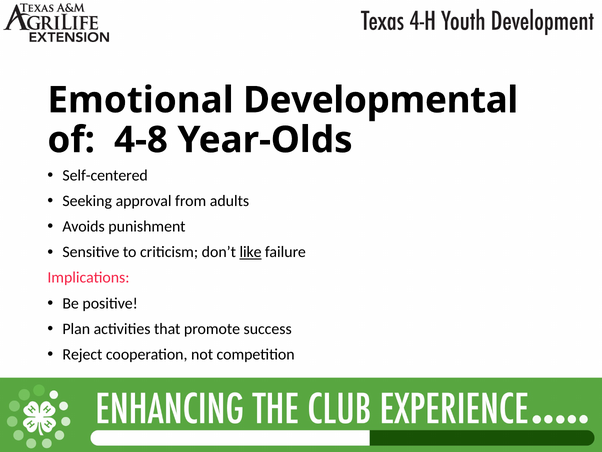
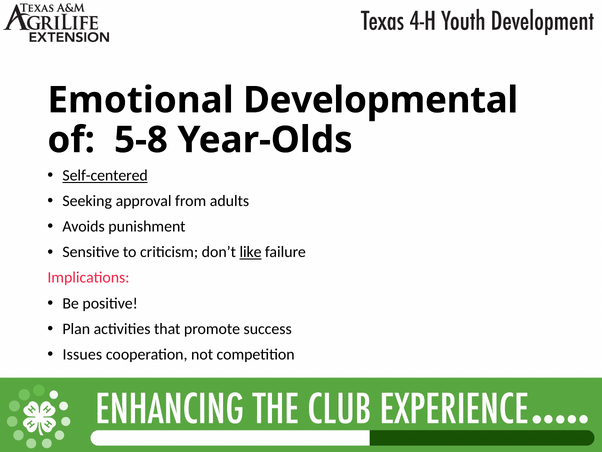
4-8: 4-8 -> 5-8
Self-centered underline: none -> present
Reject: Reject -> Issues
